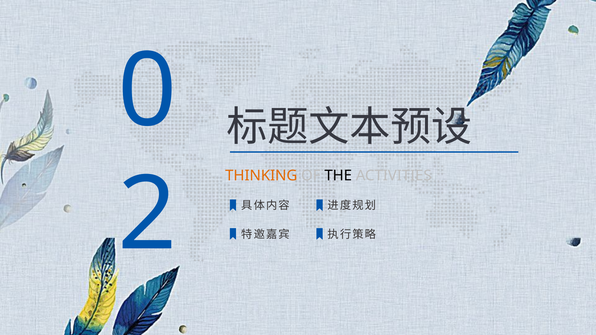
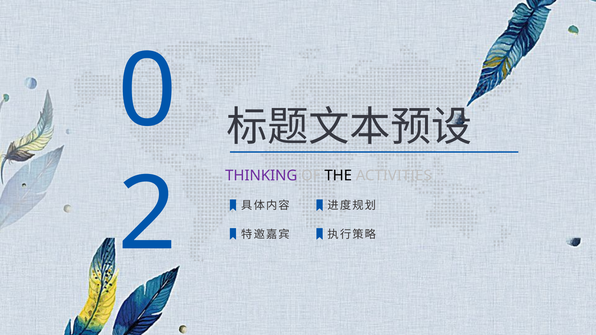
THINKING colour: orange -> purple
